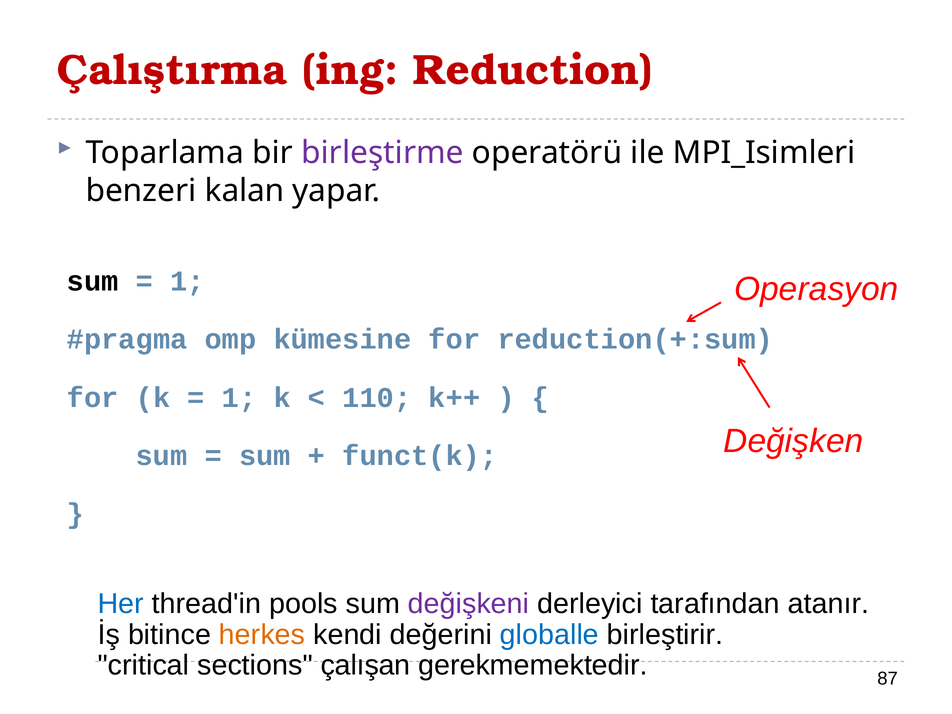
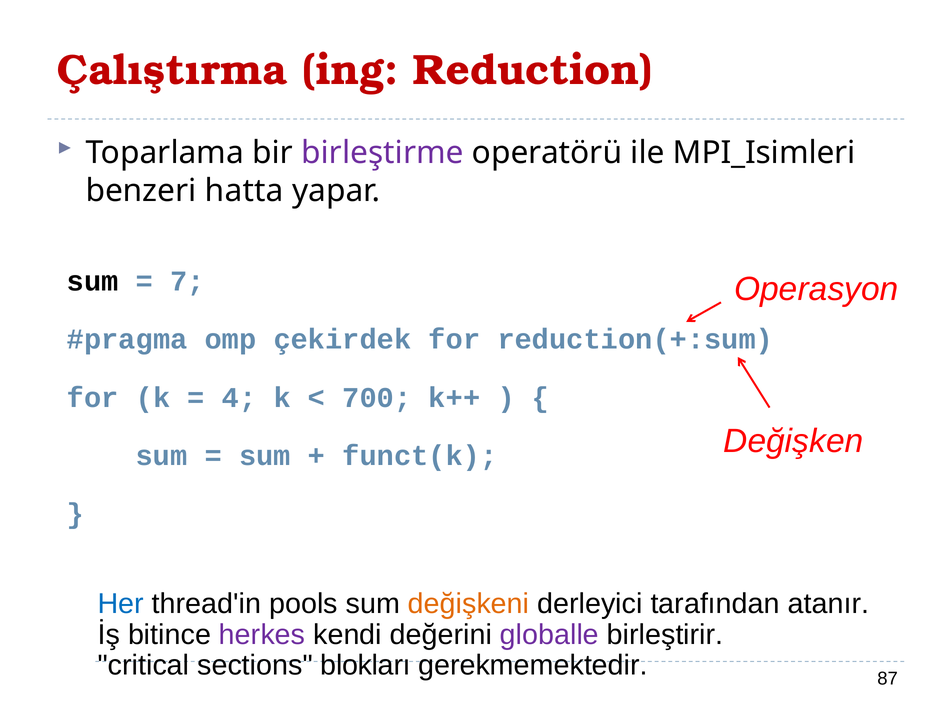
kalan: kalan -> hatta
1 at (187, 281): 1 -> 7
kümesine: kümesine -> çekirdek
1 at (239, 398): 1 -> 4
110: 110 -> 700
değişkeni colour: purple -> orange
herkes colour: orange -> purple
globalle colour: blue -> purple
çalışan: çalışan -> blokları
